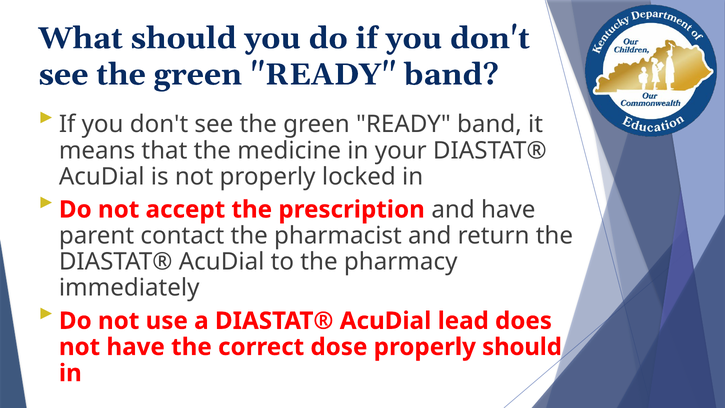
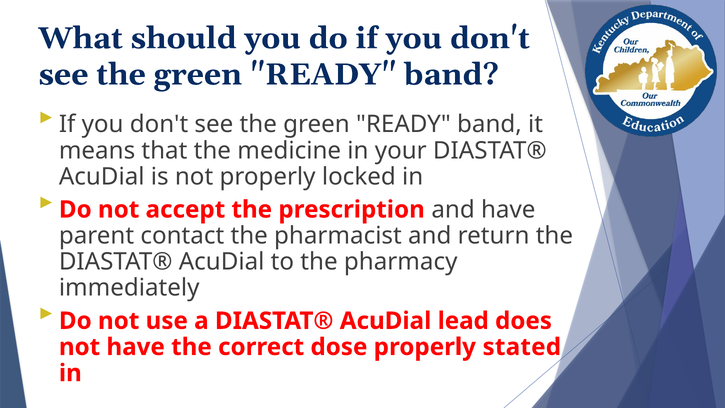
properly should: should -> stated
